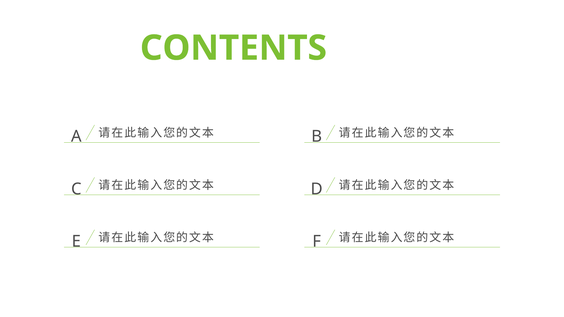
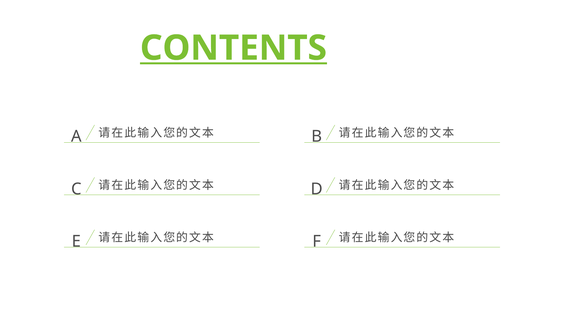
CONTENTS underline: none -> present
